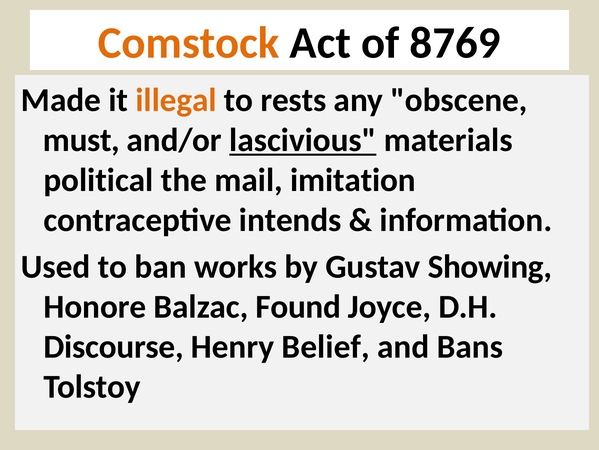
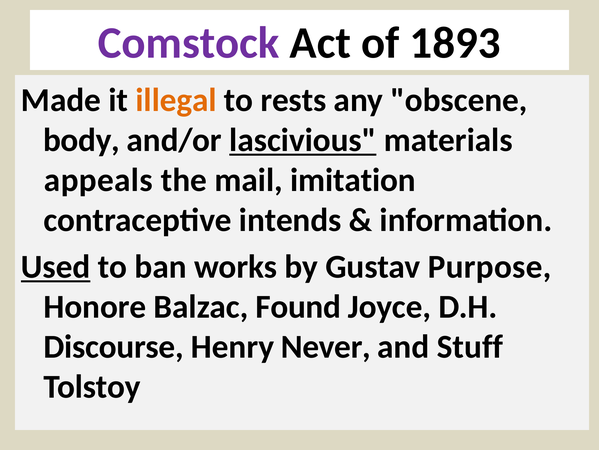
Comstock colour: orange -> purple
8769: 8769 -> 1893
must: must -> body
political: political -> appeals
Used underline: none -> present
Showing: Showing -> Purpose
Belief: Belief -> Never
Bans: Bans -> Stuff
